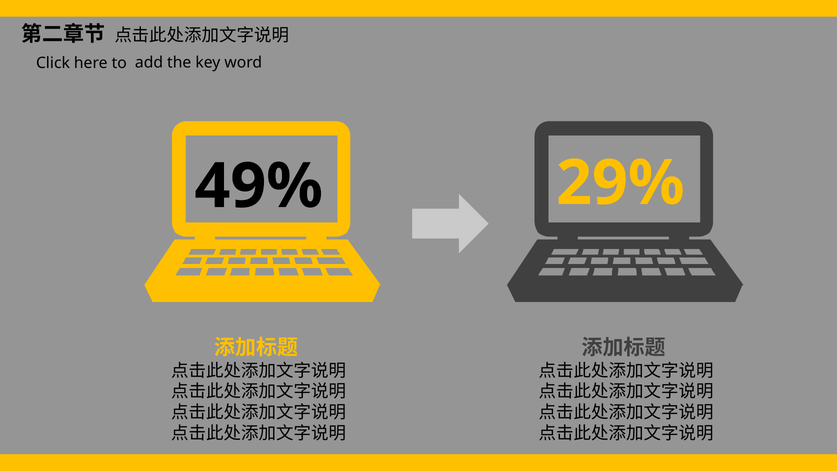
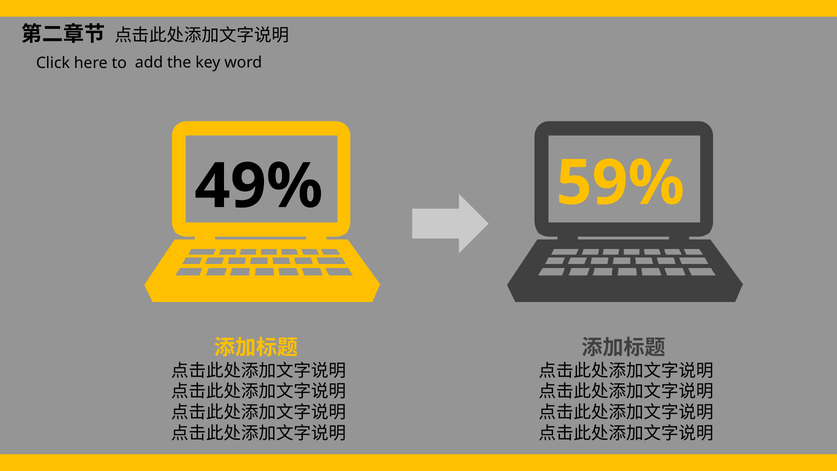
29%: 29% -> 59%
